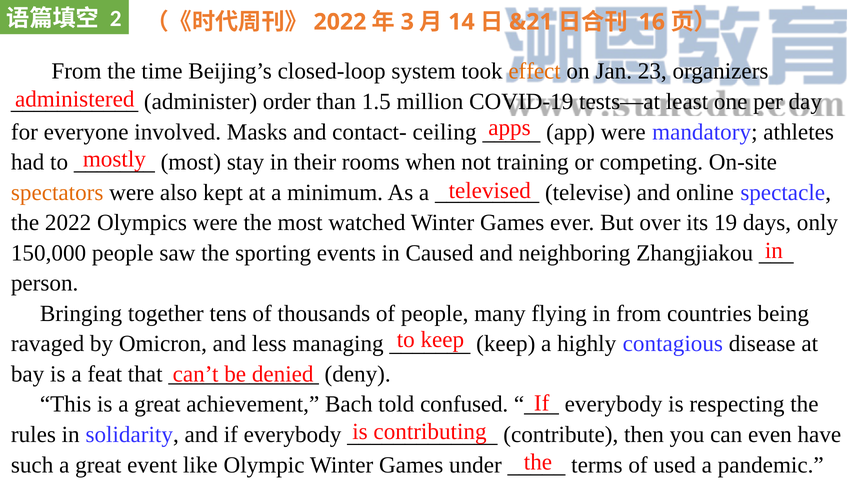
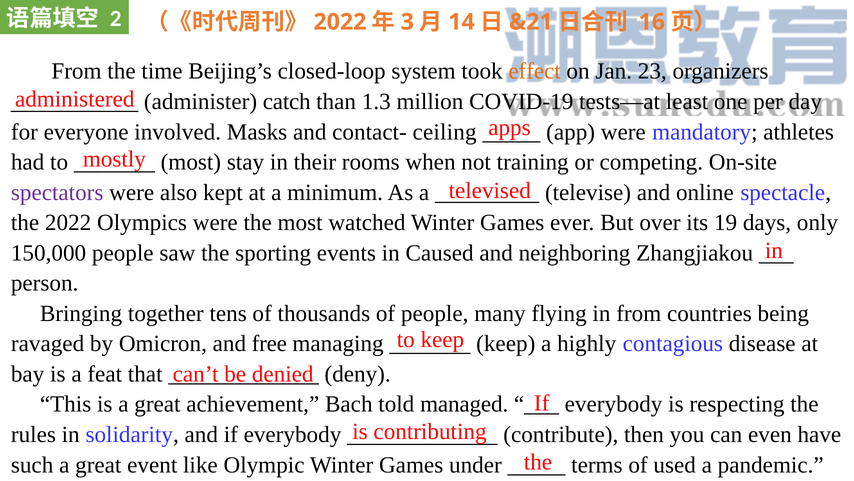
order: order -> catch
1.5: 1.5 -> 1.3
spectators colour: orange -> purple
less: less -> free
confused: confused -> managed
